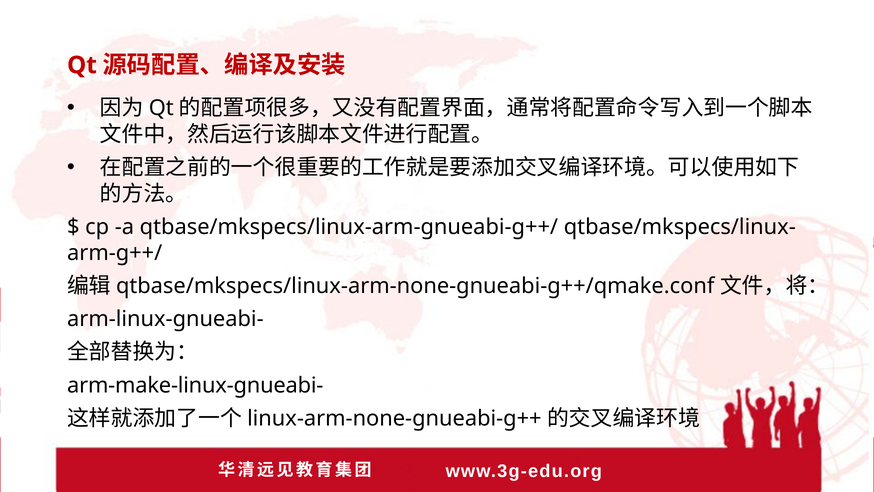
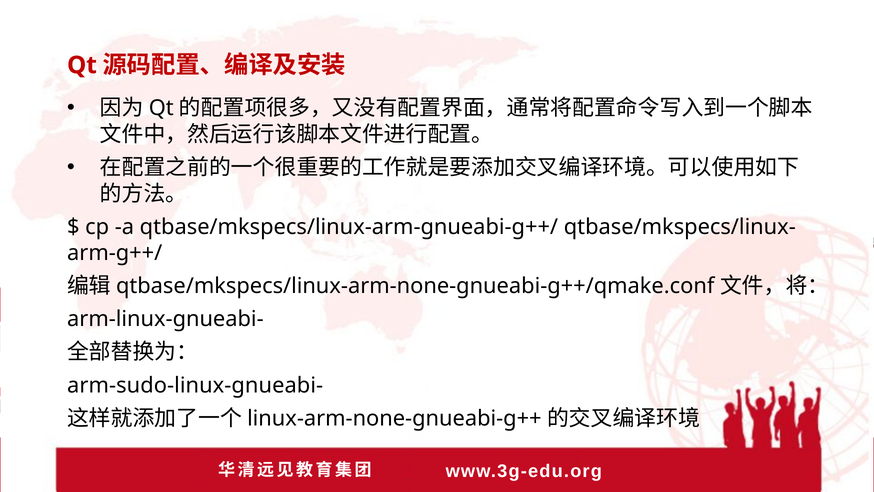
arm-make-linux-gnueabi-: arm-make-linux-gnueabi- -> arm-sudo-linux-gnueabi-
